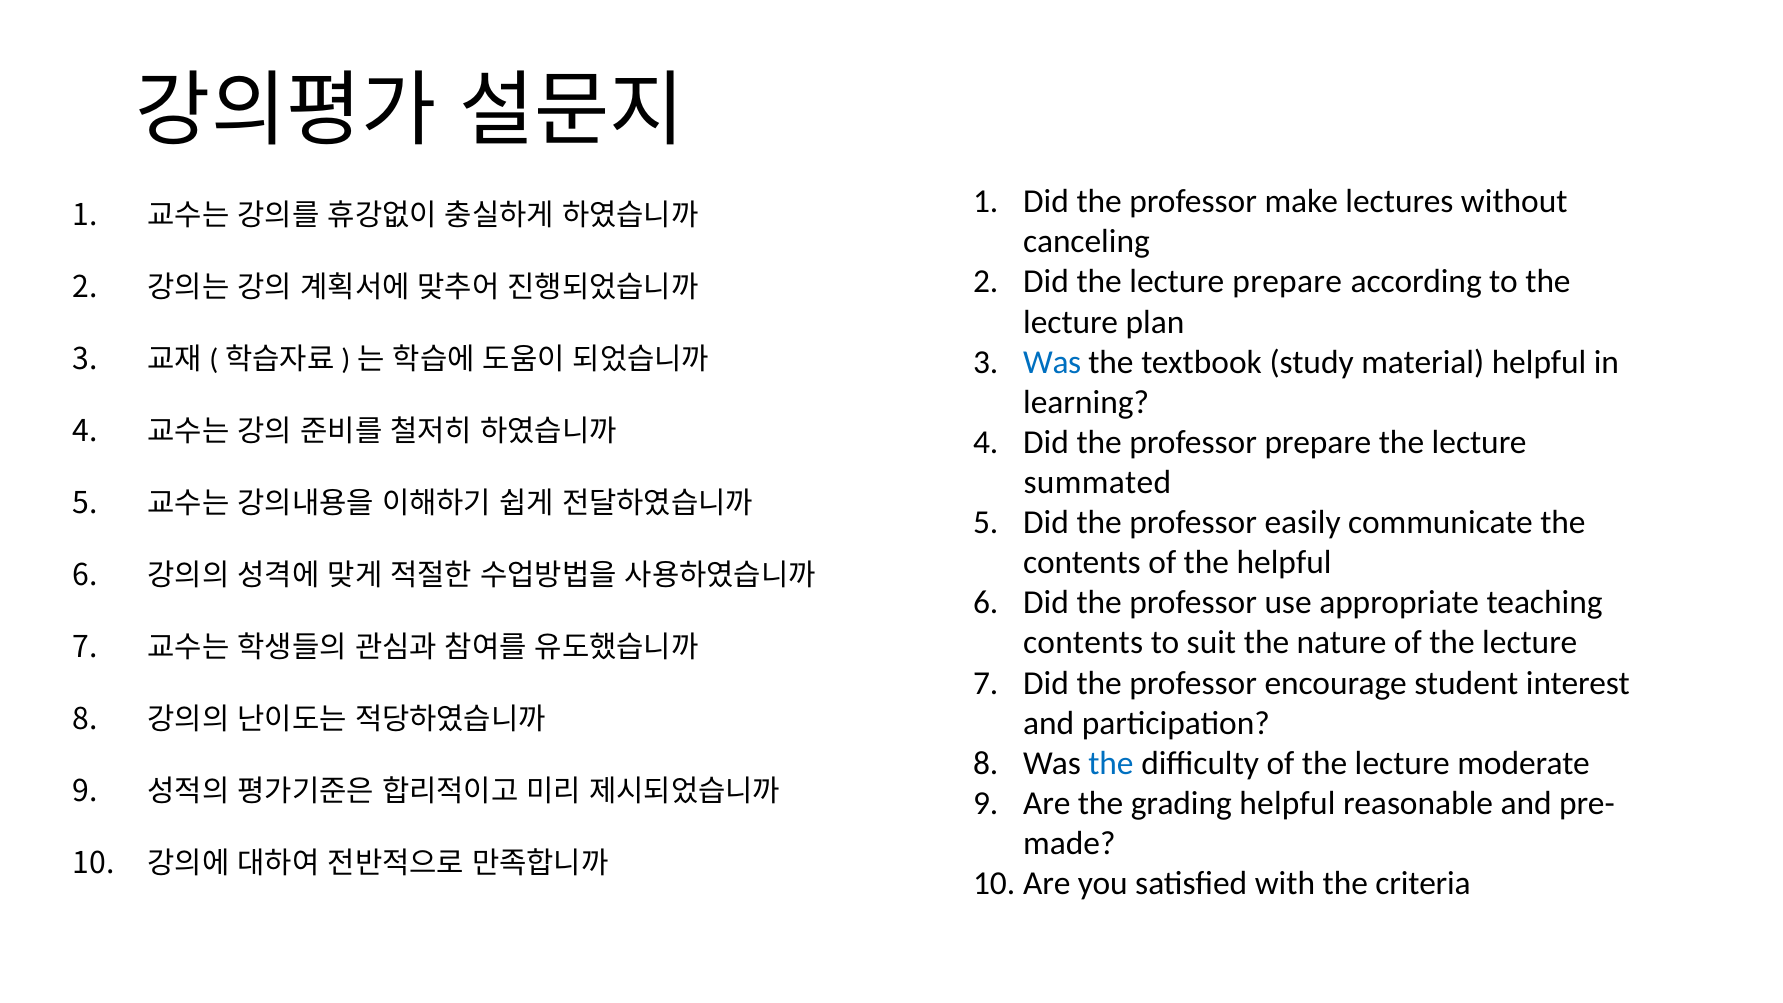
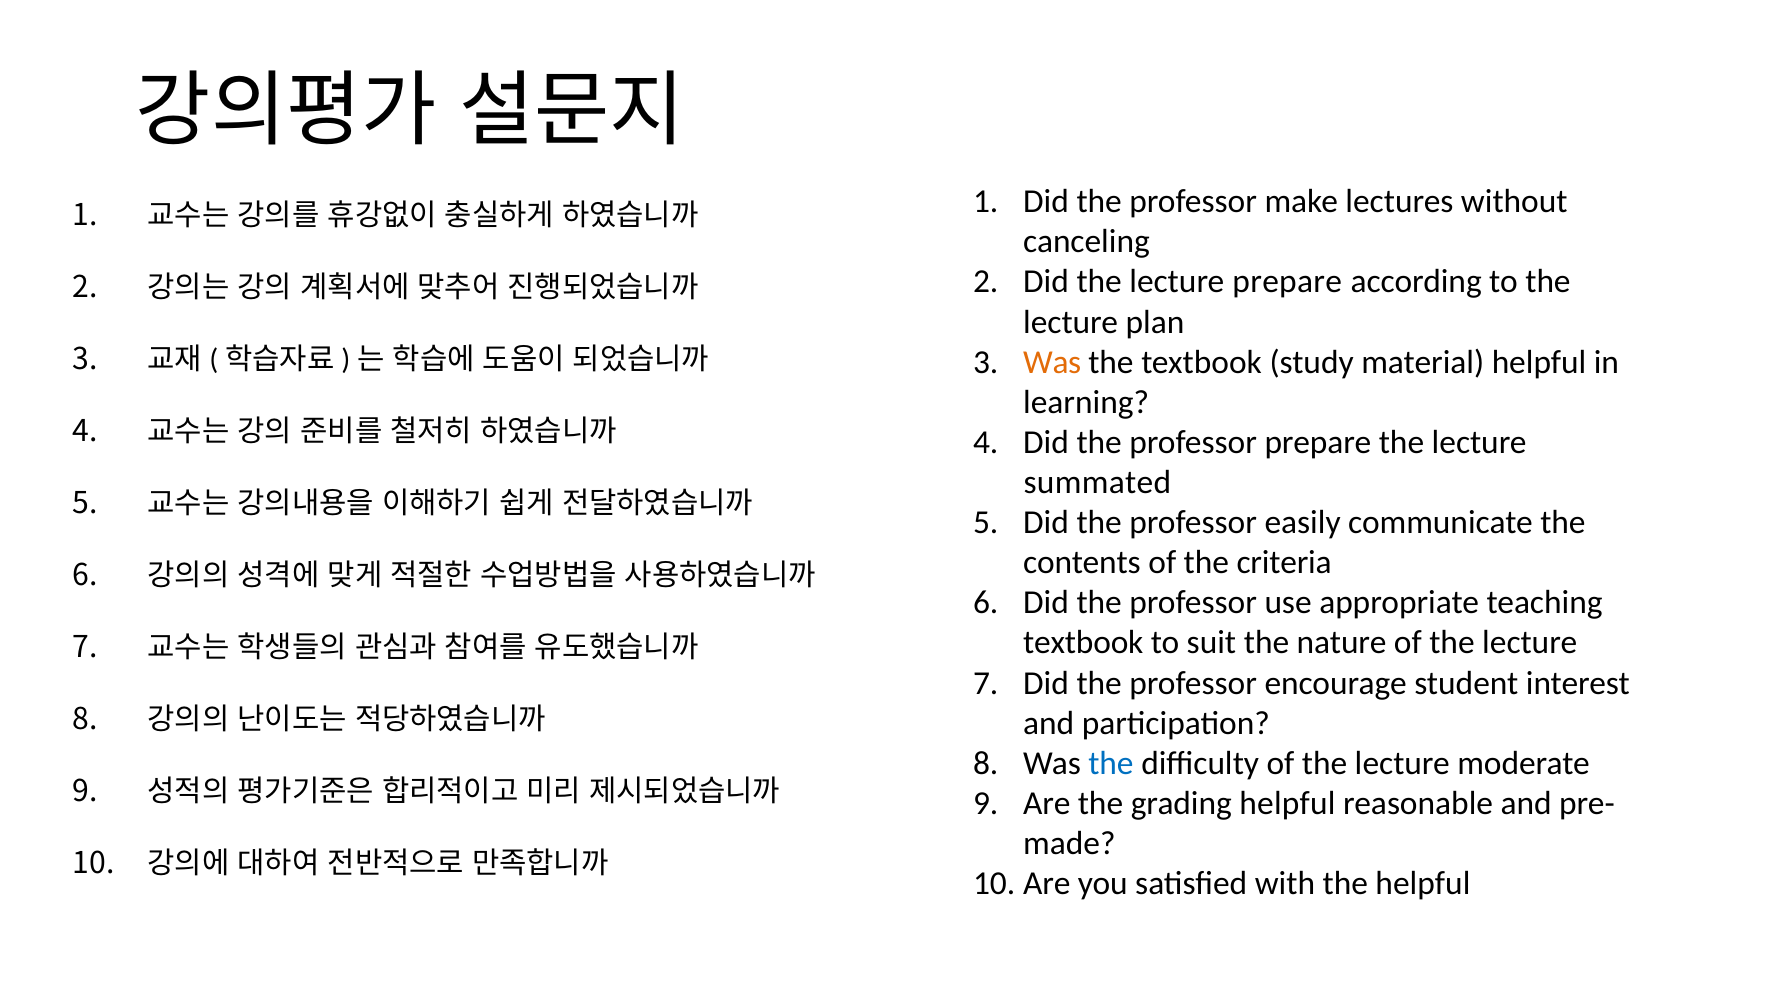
Was at (1052, 362) colour: blue -> orange
the helpful: helpful -> criteria
contents at (1083, 643): contents -> textbook
the criteria: criteria -> helpful
